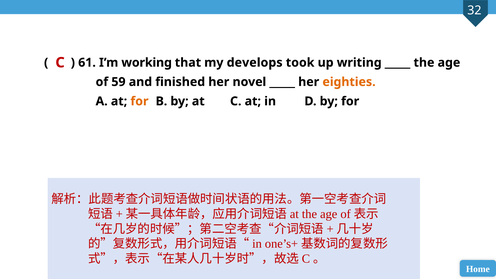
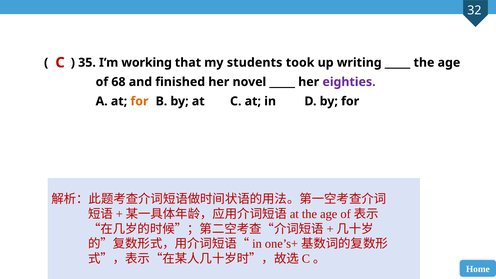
61: 61 -> 35
develops: develops -> students
59: 59 -> 68
eighties colour: orange -> purple
